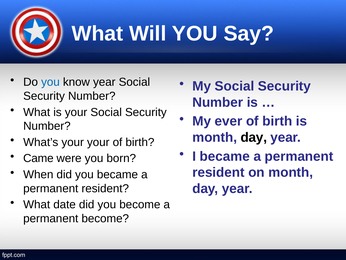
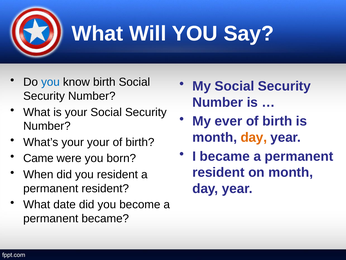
know year: year -> birth
day at (254, 137) colour: black -> orange
you became: became -> resident
permanent become: become -> became
